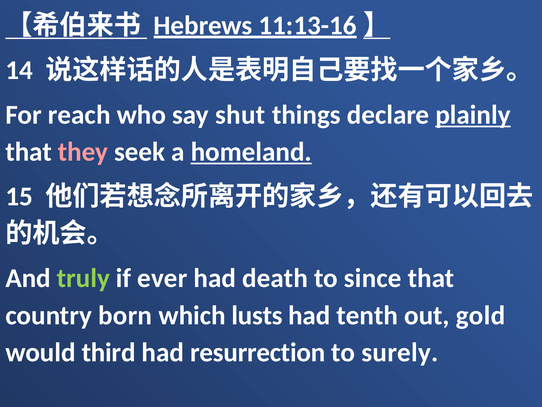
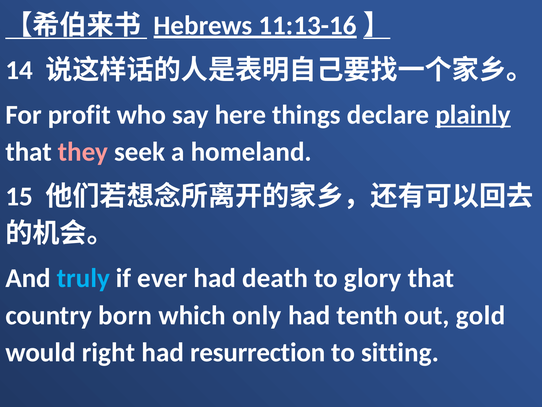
reach: reach -> profit
shut: shut -> here
homeland underline: present -> none
truly colour: light green -> light blue
since: since -> glory
lusts: lusts -> only
third: third -> right
surely: surely -> sitting
